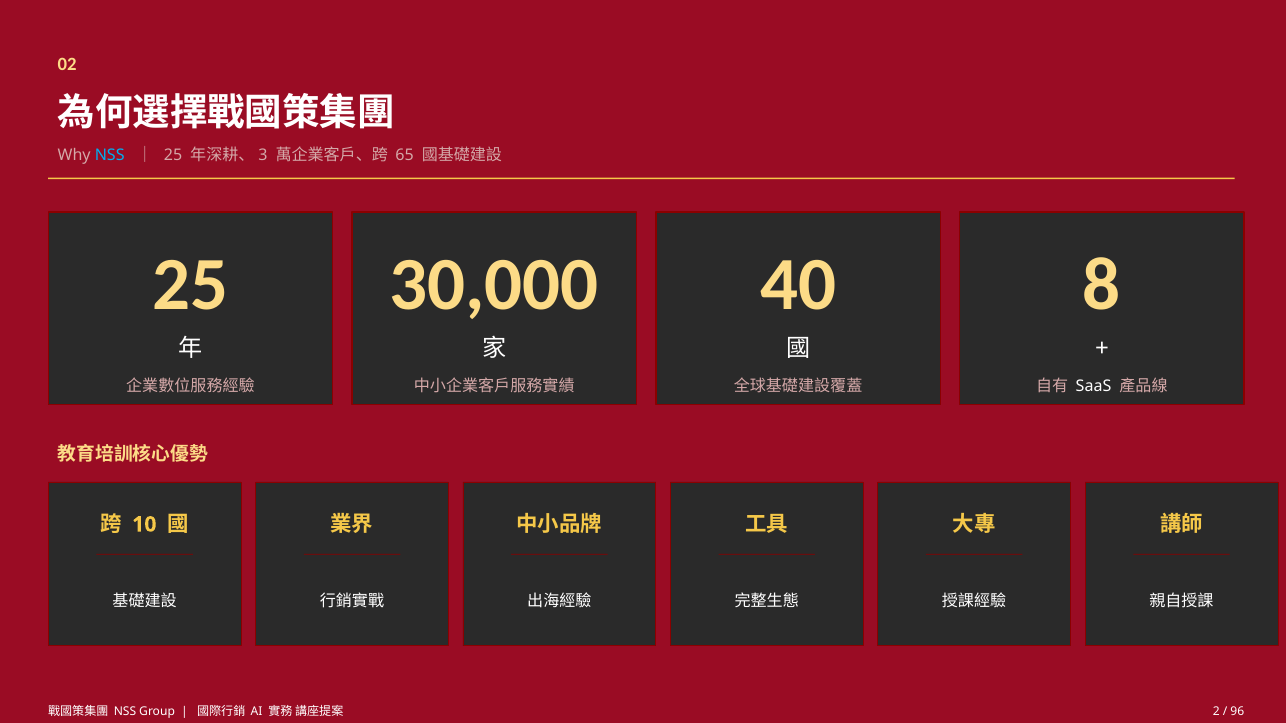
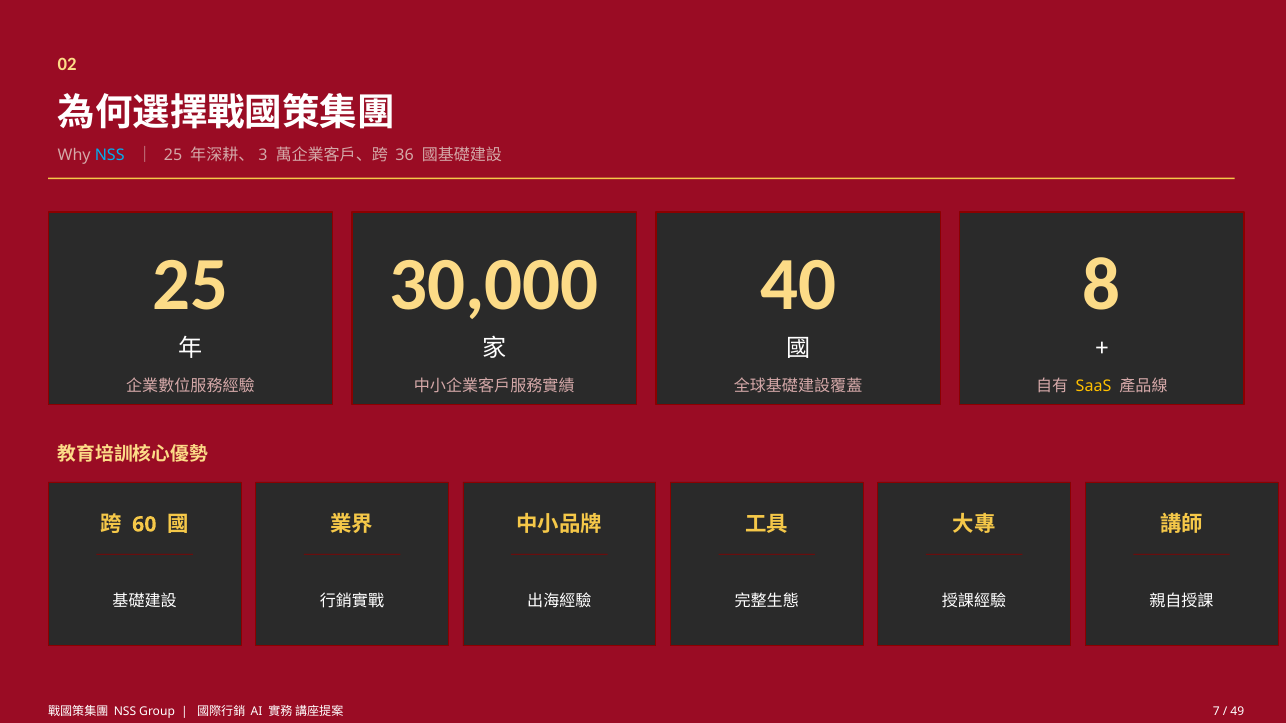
65: 65 -> 36
SaaS colour: white -> yellow
10: 10 -> 60
2: 2 -> 7
96: 96 -> 49
